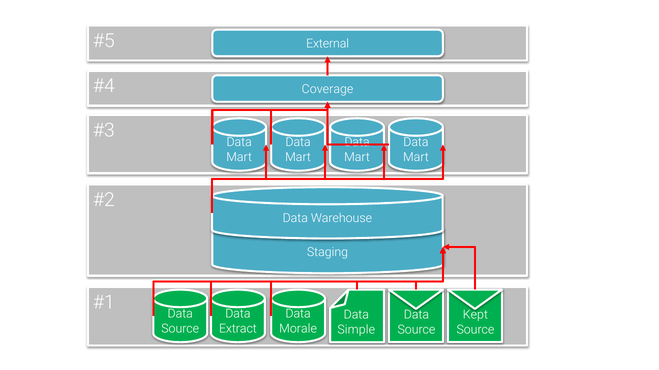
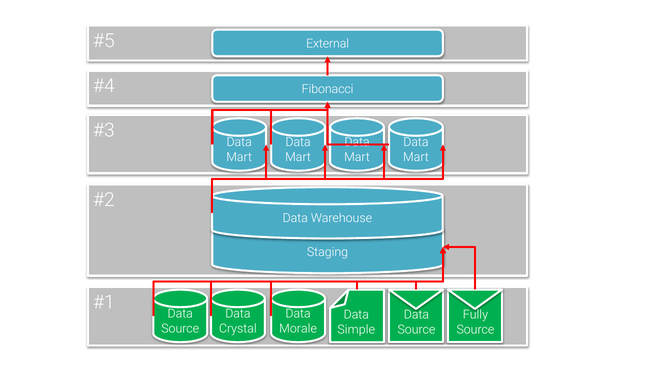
Coverage: Coverage -> Fibonacci
Kept: Kept -> Fully
Extract: Extract -> Crystal
